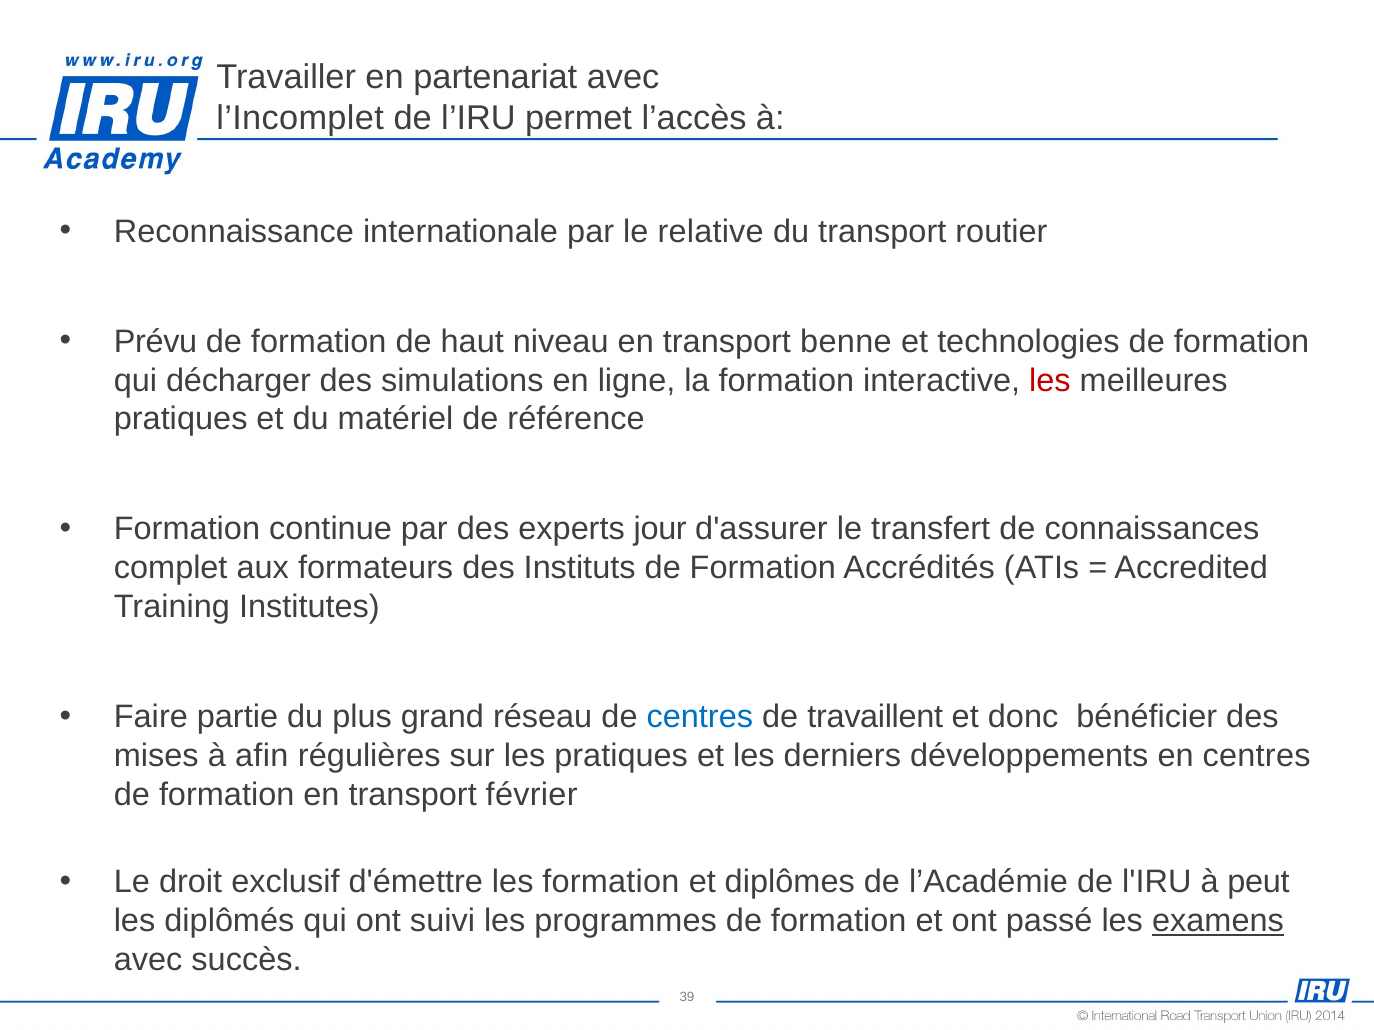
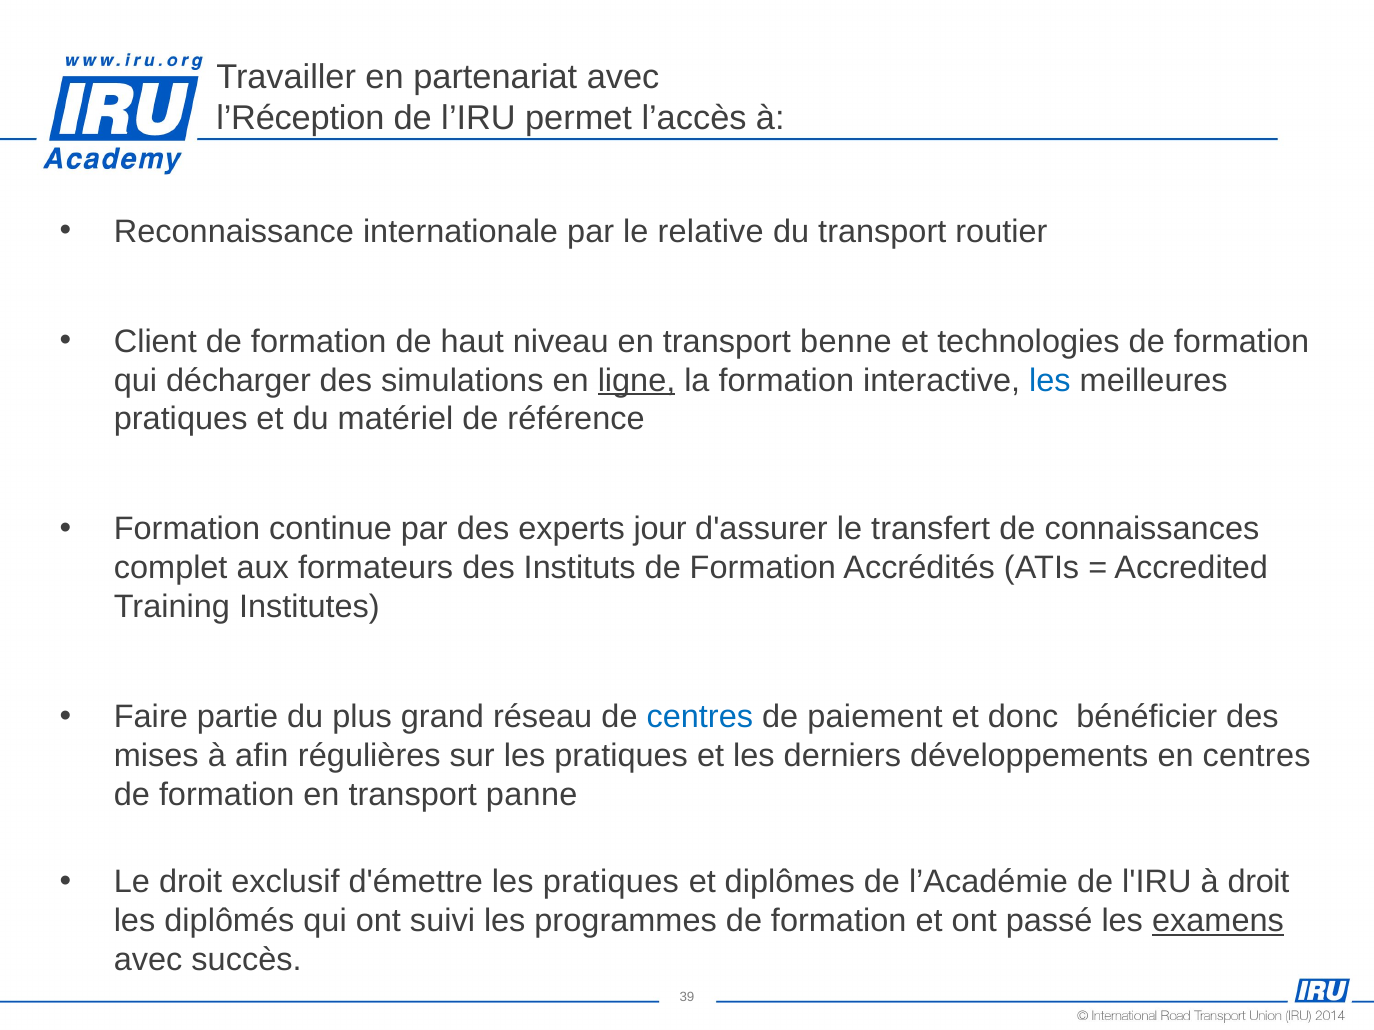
l’Incomplet: l’Incomplet -> l’Réception
Prévu: Prévu -> Client
ligne underline: none -> present
les at (1050, 381) colour: red -> blue
travaillent: travaillent -> paiement
février: février -> panne
d'émettre les formation: formation -> pratiques
à peut: peut -> droit
